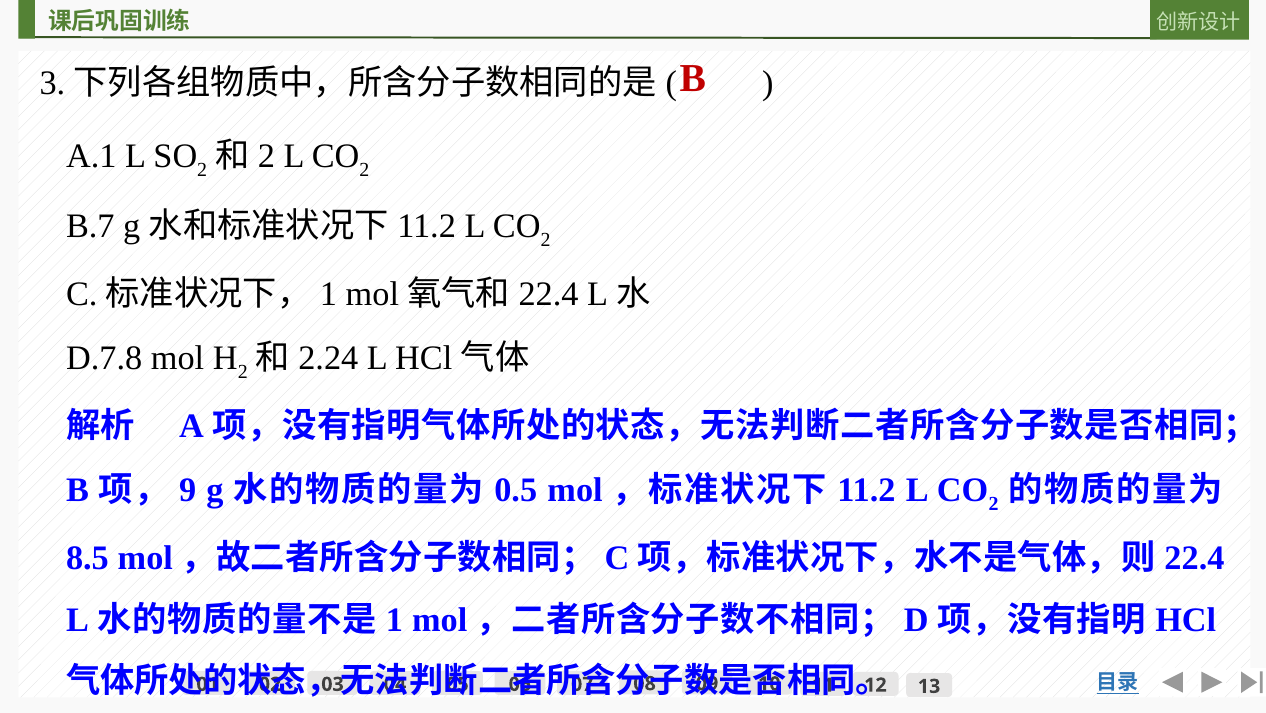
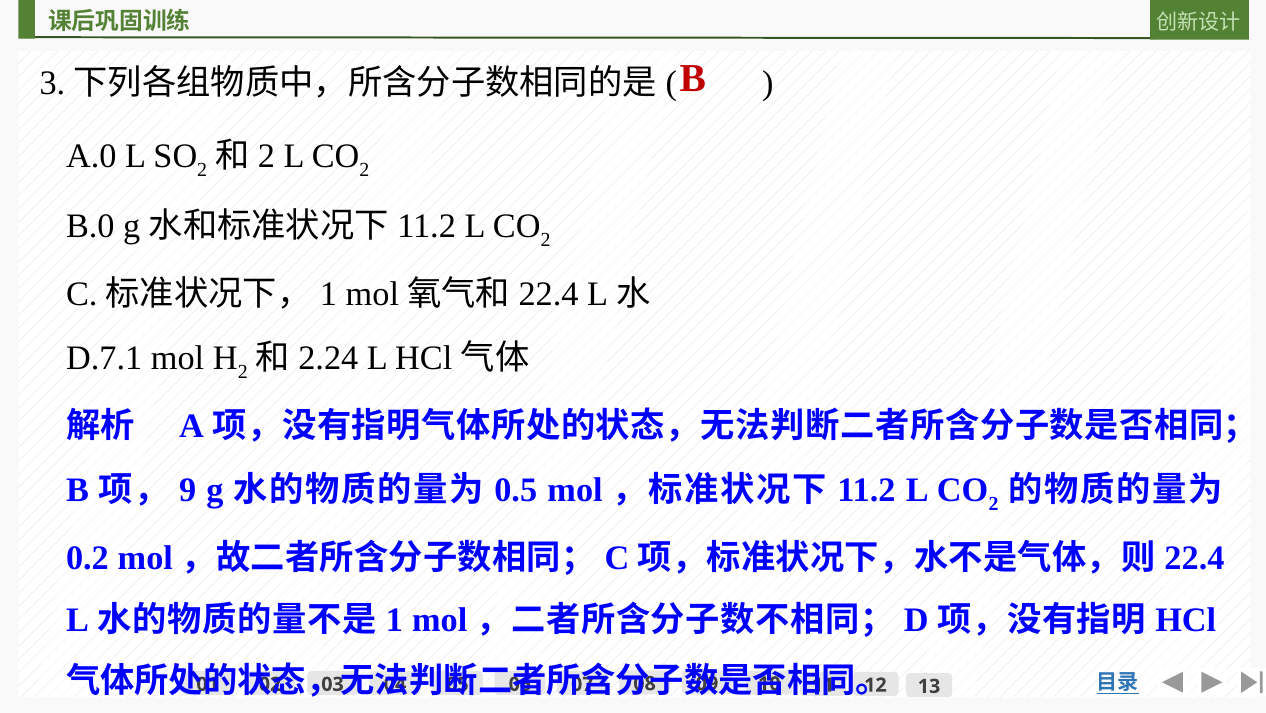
A.1: A.1 -> A.0
B.7: B.7 -> B.0
D.7.8: D.7.8 -> D.7.1
8.5: 8.5 -> 0.2
